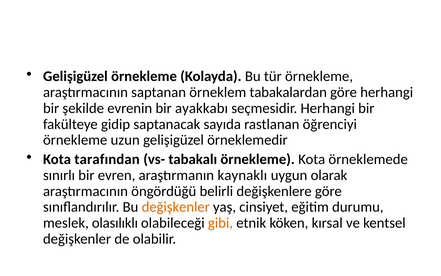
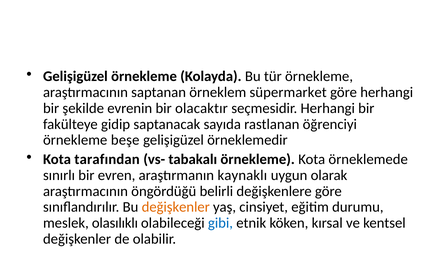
tabakalardan: tabakalardan -> süpermarket
ayakkabı: ayakkabı -> olacaktır
uzun: uzun -> beşe
gibi colour: orange -> blue
